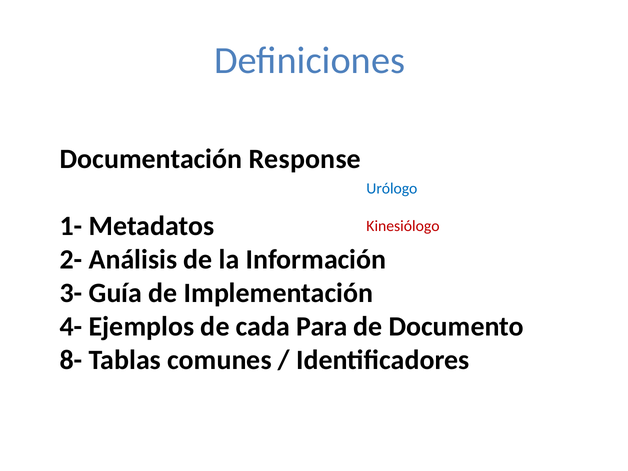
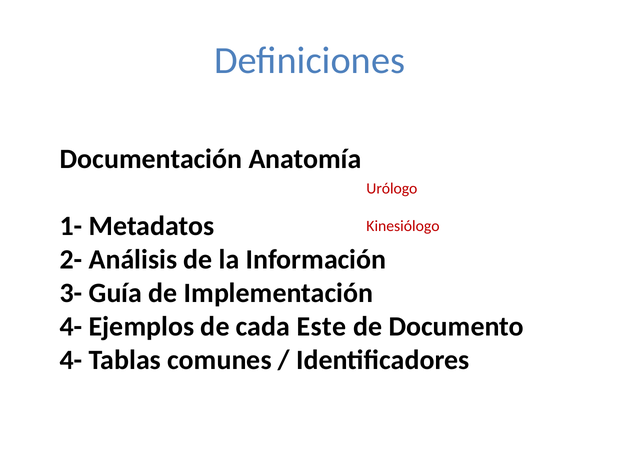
Response: Response -> Anatomía
Urólogo colour: blue -> red
Para at (322, 327): Para -> Este
8- at (71, 360): 8- -> 4-
